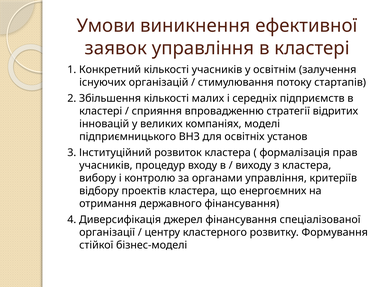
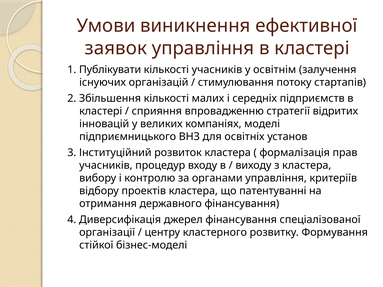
Конкретний: Конкретний -> Публікувати
енергоємних: енергоємних -> патентуванні
